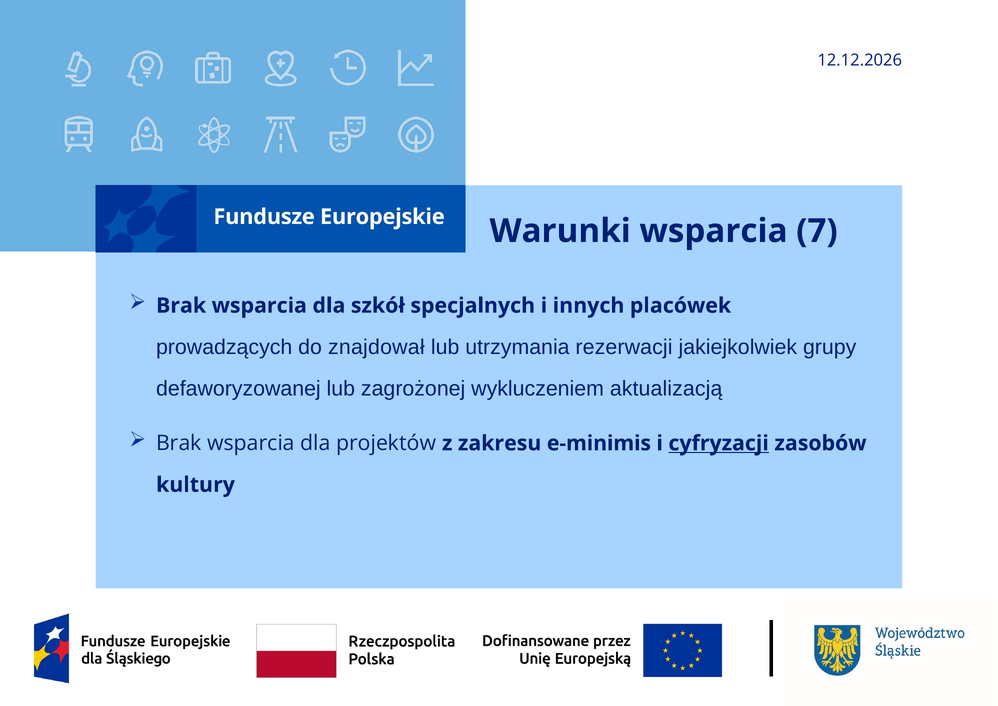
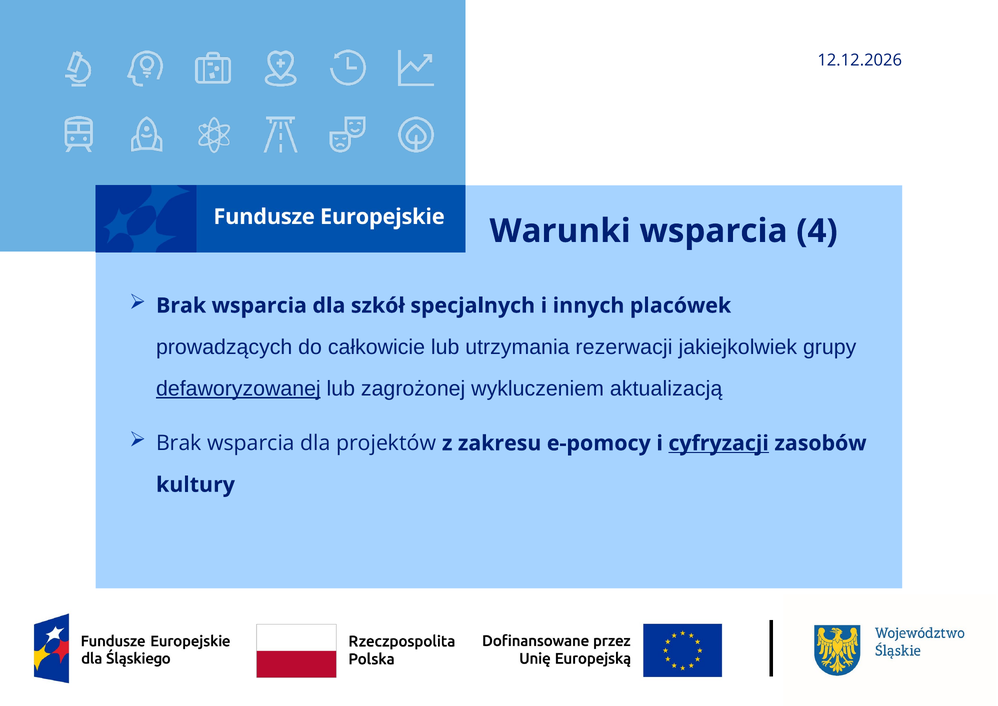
7: 7 -> 4
znajdował: znajdował -> całkowicie
defaworyzowanej underline: none -> present
e-minimis: e-minimis -> e-pomocy
